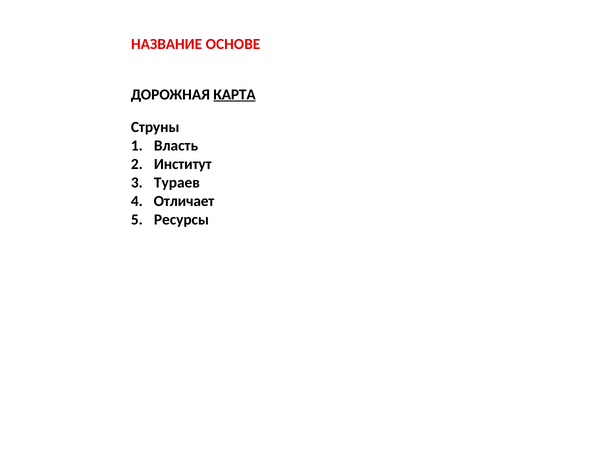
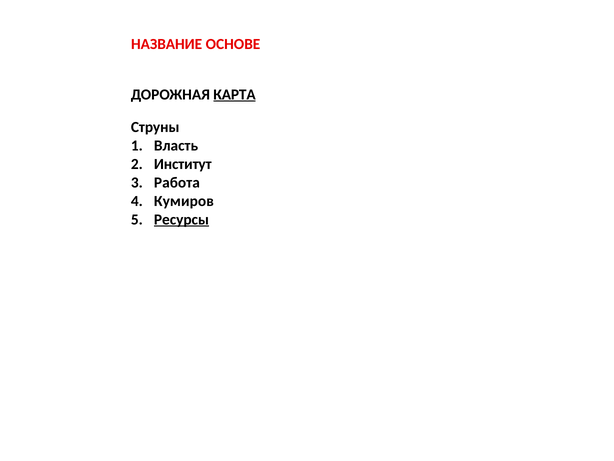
Тураев: Тураев -> Работа
Отличает: Отличает -> Кумиров
Ресурсы underline: none -> present
